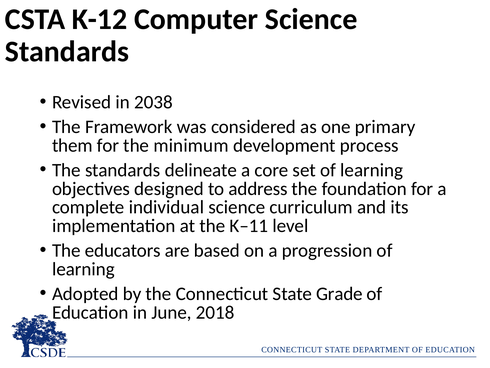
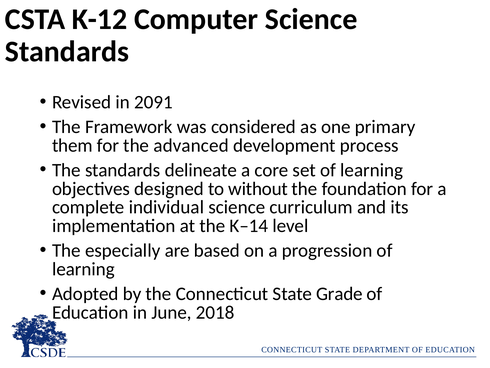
2038: 2038 -> 2091
minimum: minimum -> advanced
address: address -> without
K–11: K–11 -> K–14
educators: educators -> especially
